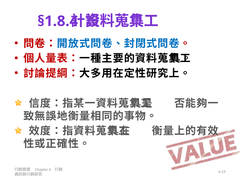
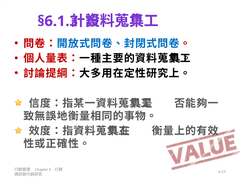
§1.8.4: §1.8.4 -> §6.1.3
